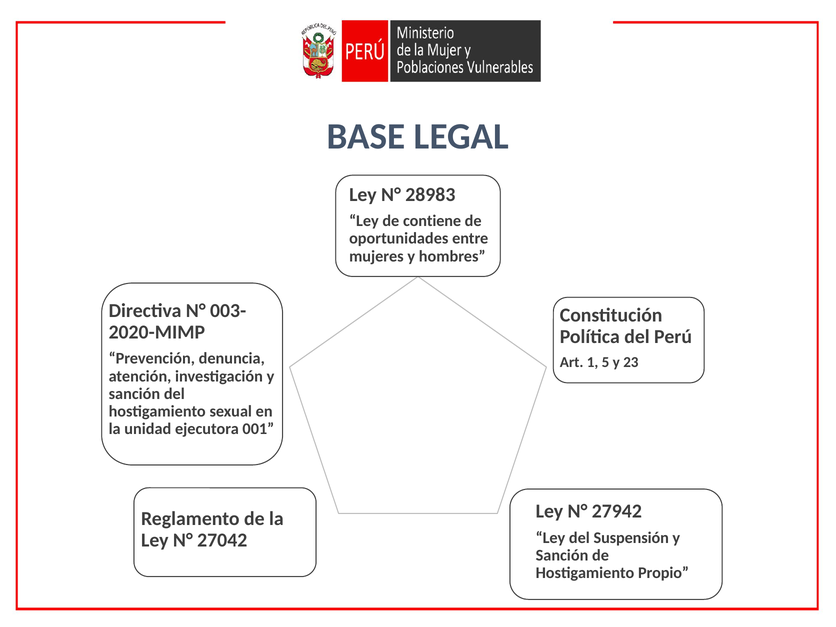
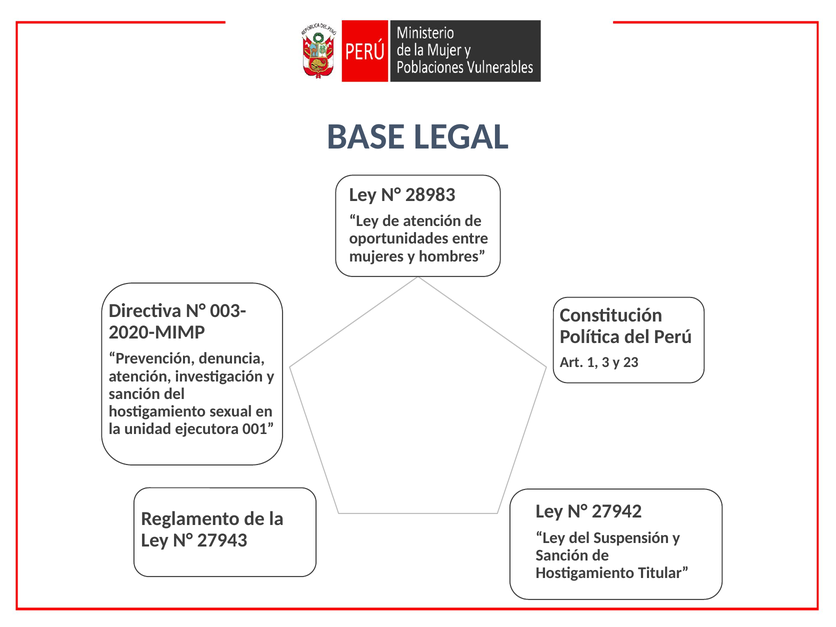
de contiene: contiene -> atención
5: 5 -> 3
27042: 27042 -> 27943
Propio: Propio -> Titular
